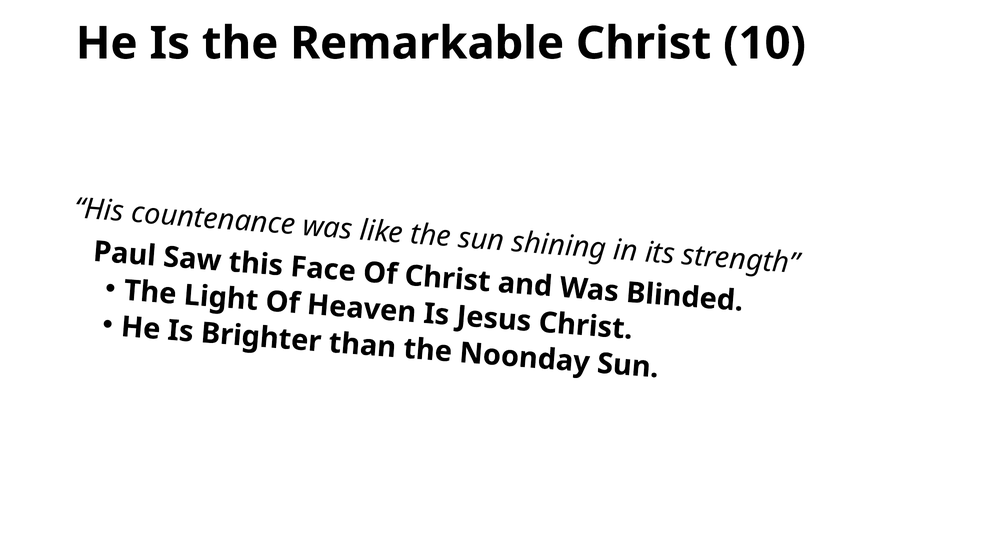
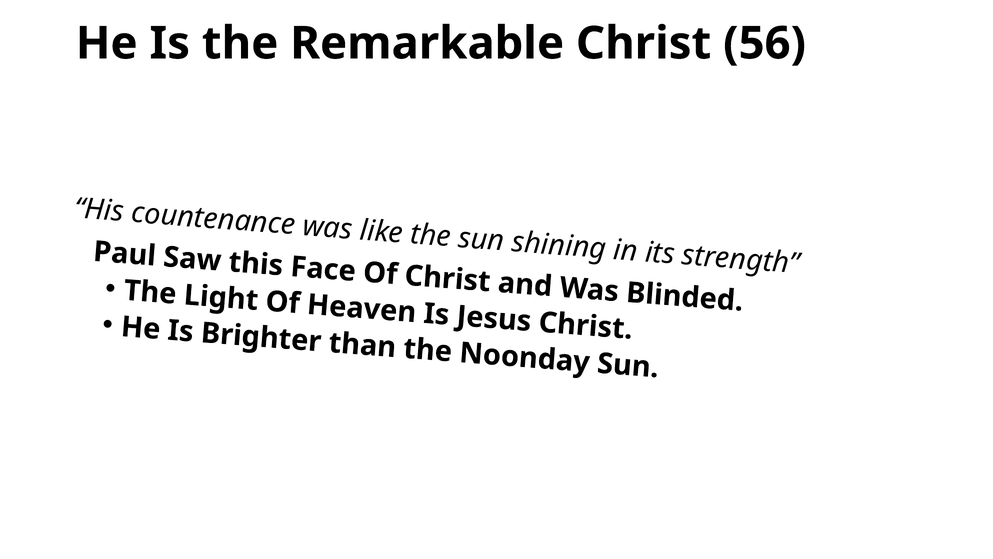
10: 10 -> 56
